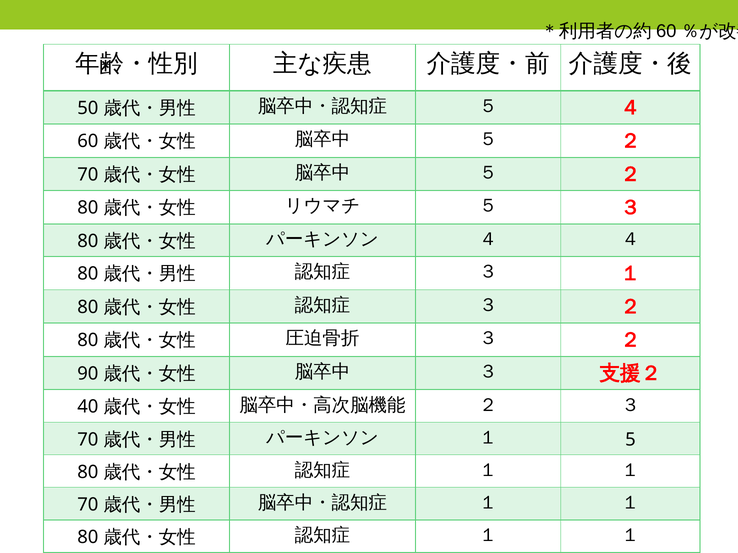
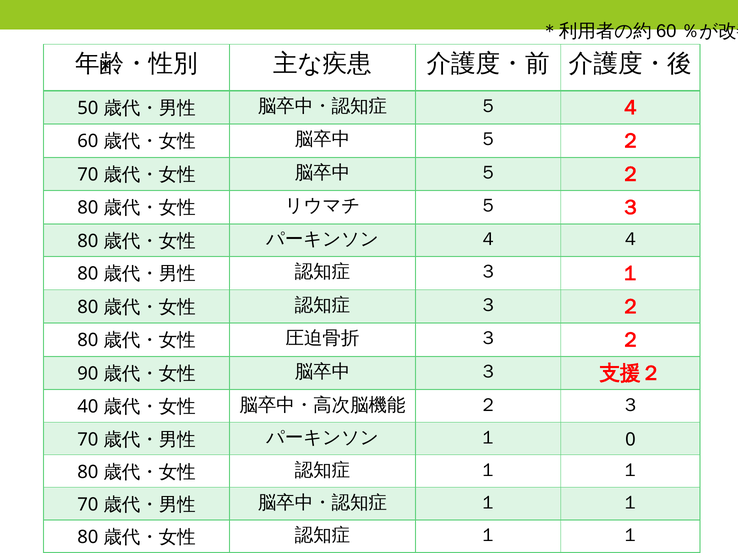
5: 5 -> 0
